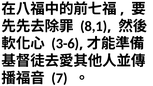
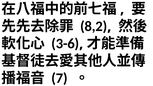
8,1: 8,1 -> 8,2
